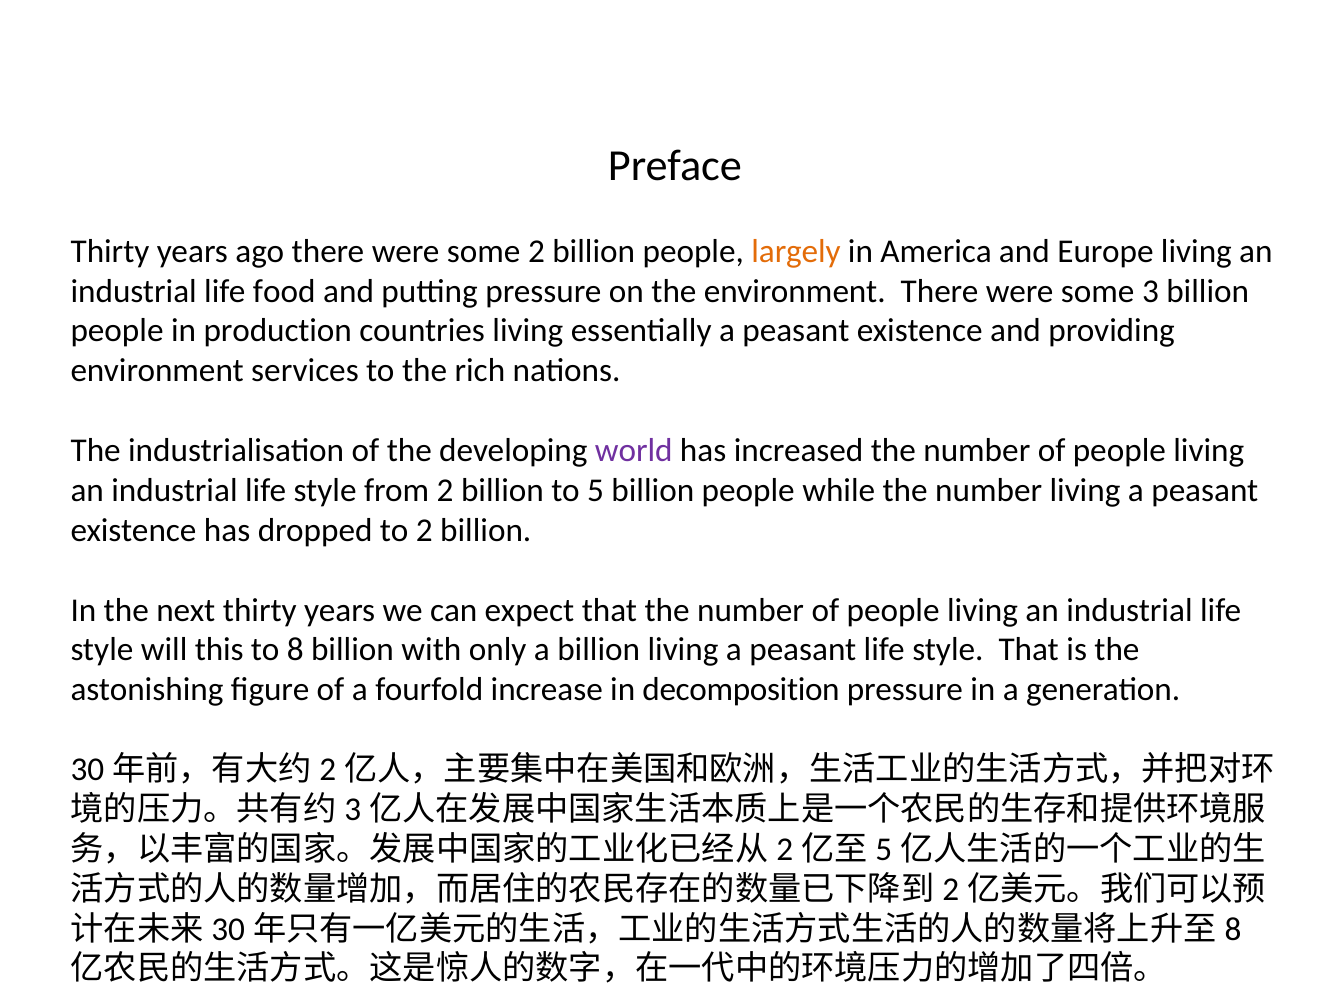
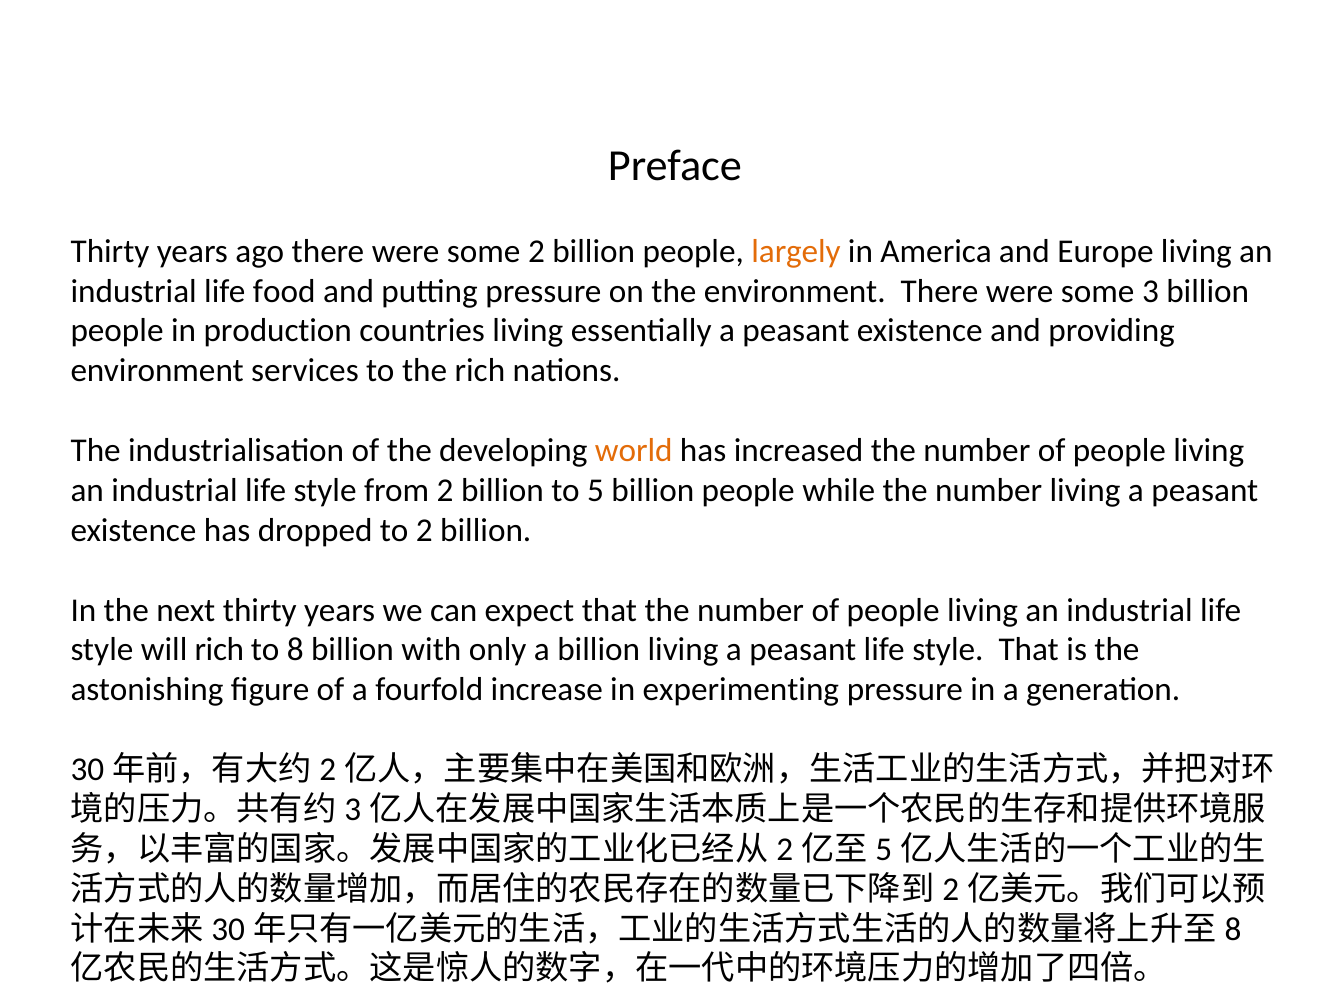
world colour: purple -> orange
will this: this -> rich
decomposition: decomposition -> experimenting
